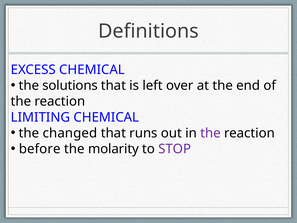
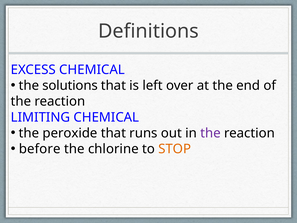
changed: changed -> peroxide
molarity: molarity -> chlorine
STOP colour: purple -> orange
